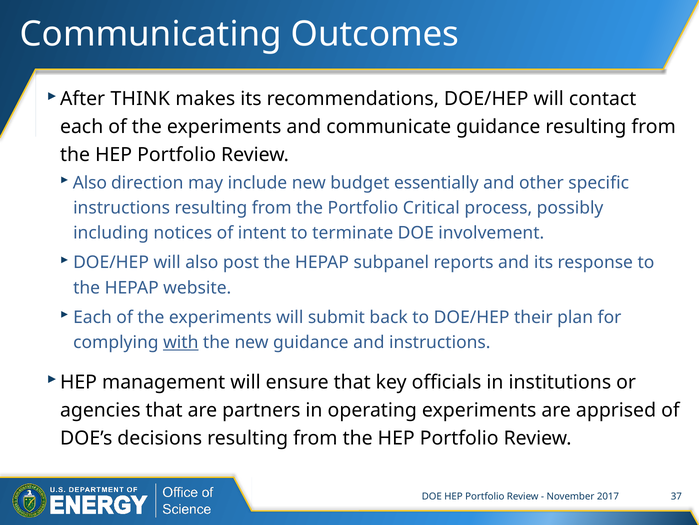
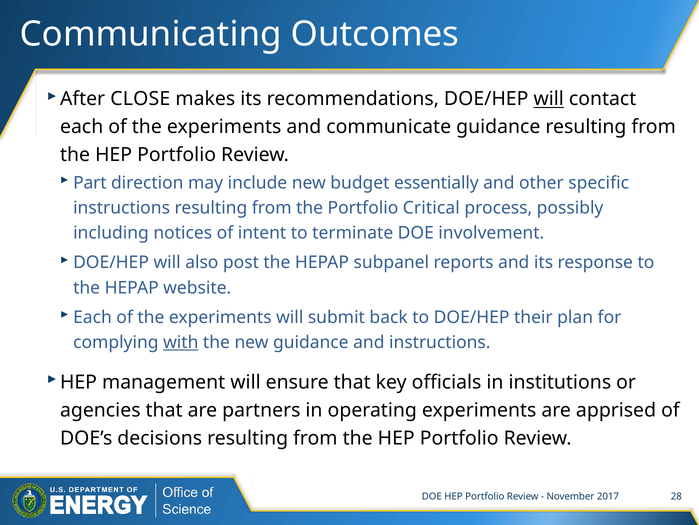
THINK: THINK -> CLOSE
will at (549, 99) underline: none -> present
Also at (90, 182): Also -> Part
37: 37 -> 28
